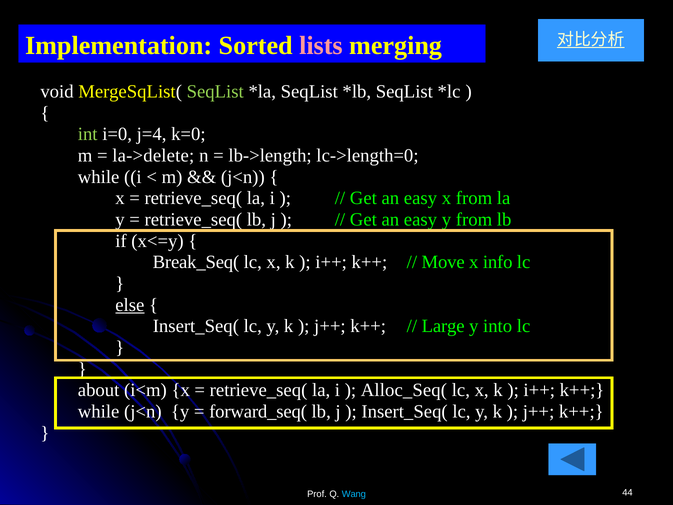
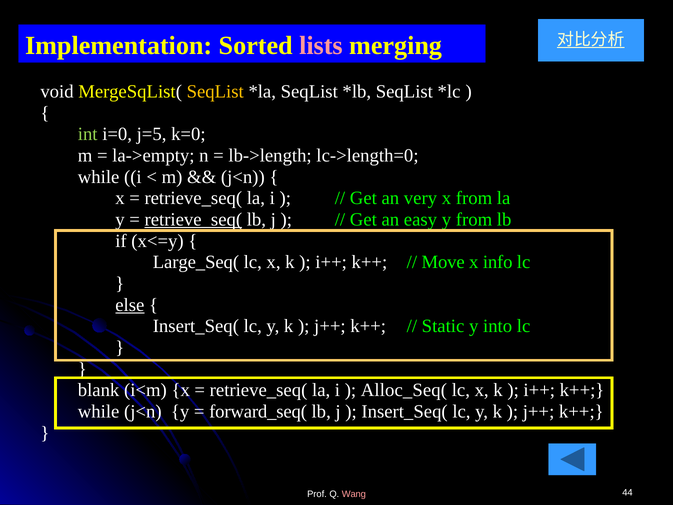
SeqList at (215, 91) colour: light green -> yellow
j=4: j=4 -> j=5
la->delete: la->delete -> la->empty
easy at (420, 198): easy -> very
retrieve_seq( at (193, 219) underline: none -> present
Break_Seq(: Break_Seq( -> Large_Seq(
Large: Large -> Static
about: about -> blank
Wang colour: light blue -> pink
